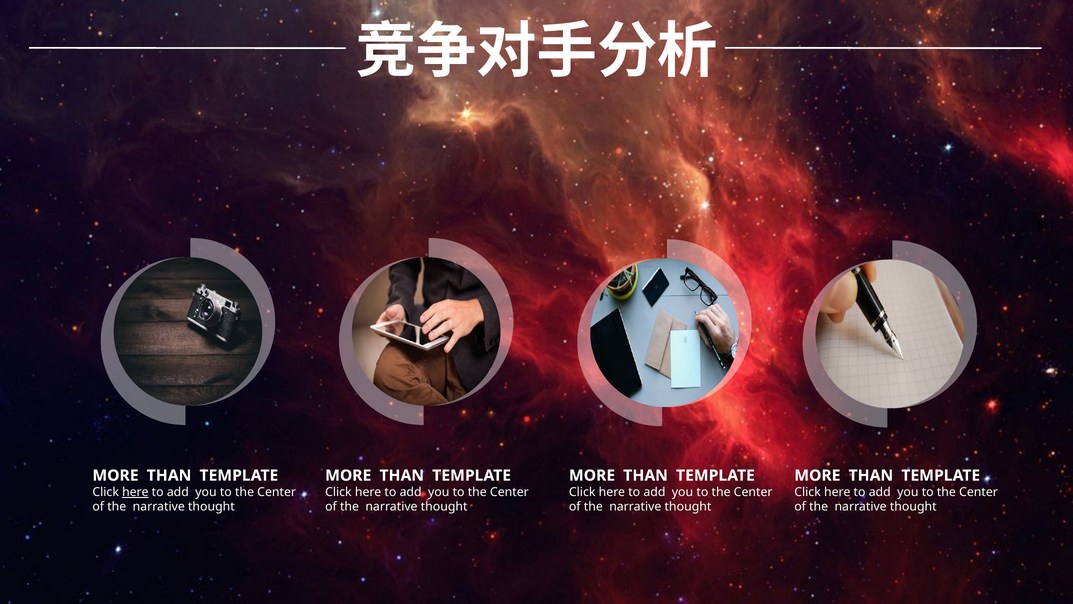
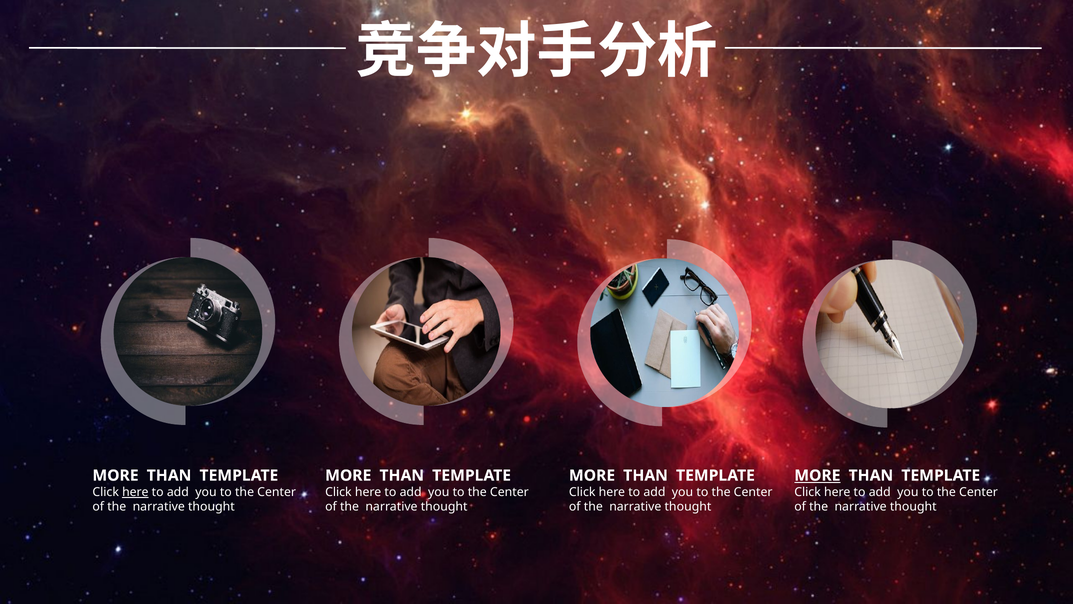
MORE at (817, 475) underline: none -> present
